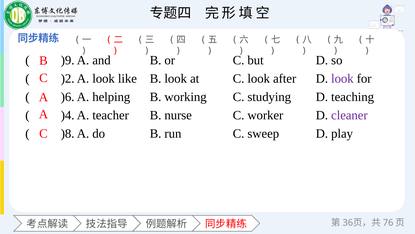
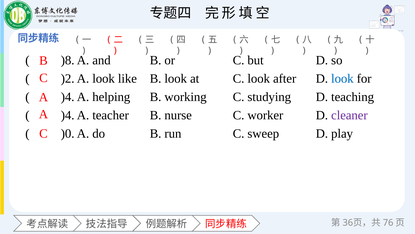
)9: )9 -> )8
look at (342, 79) colour: purple -> blue
)6 at (68, 97): )6 -> )4
)8: )8 -> )0
